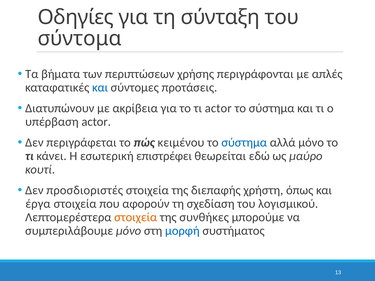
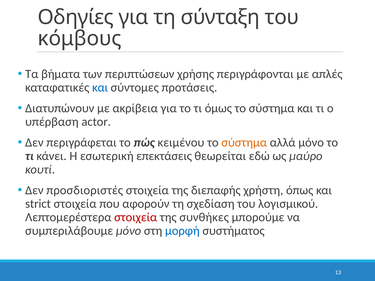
σύντομα: σύντομα -> κόμβους
τι actor: actor -> όμως
σύστημα at (244, 143) colour: blue -> orange
επιστρέφει: επιστρέφει -> επεκτάσεις
έργα: έργα -> strict
στοιχεία at (136, 218) colour: orange -> red
